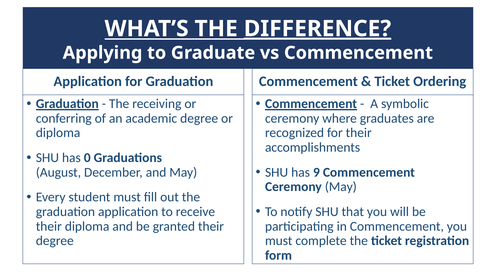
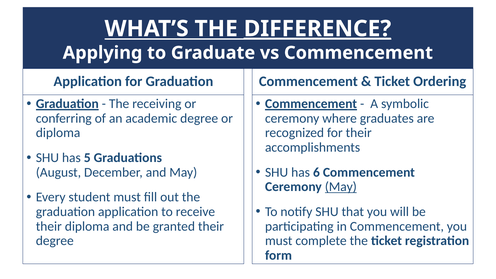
0: 0 -> 5
9: 9 -> 6
May at (341, 187) underline: none -> present
